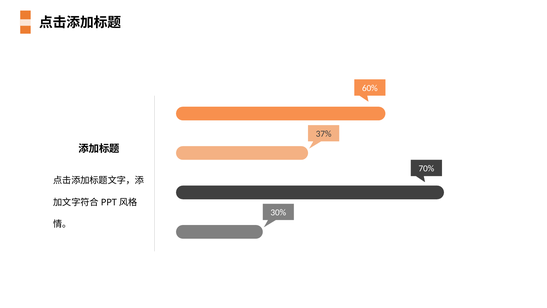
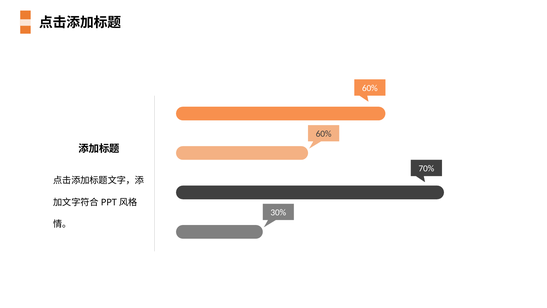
37% at (324, 134): 37% -> 60%
